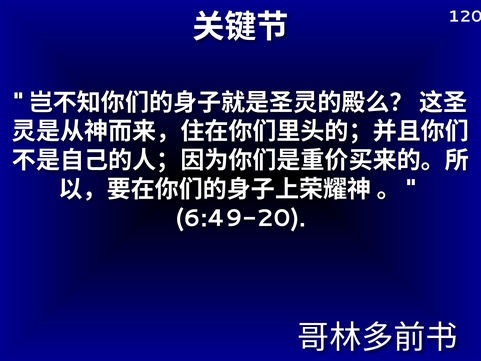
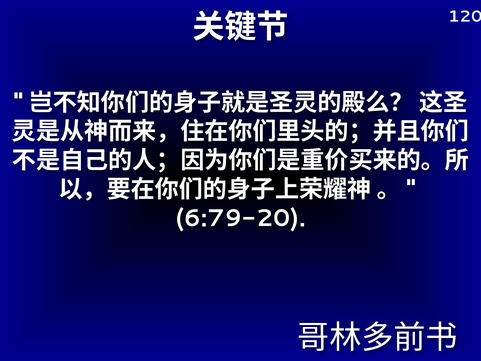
6:49-20: 6:49-20 -> 6:79-20
